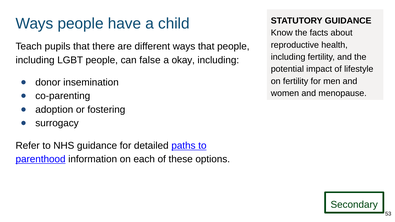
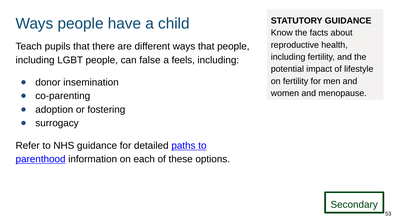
okay: okay -> feels
